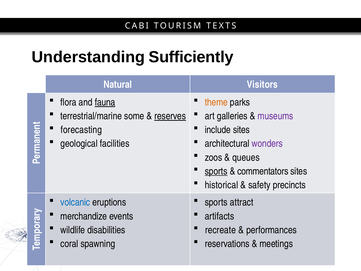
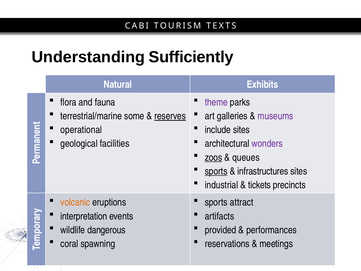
Visitors: Visitors -> Exhibits
fauna underline: present -> none
theme colour: orange -> purple
forecasting: forecasting -> operational
zoos underline: none -> present
commentators: commentators -> infrastructures
historical: historical -> industrial
safety: safety -> tickets
volcanic colour: blue -> orange
merchandize: merchandize -> interpretation
disabilities: disabilities -> dangerous
recreate: recreate -> provided
